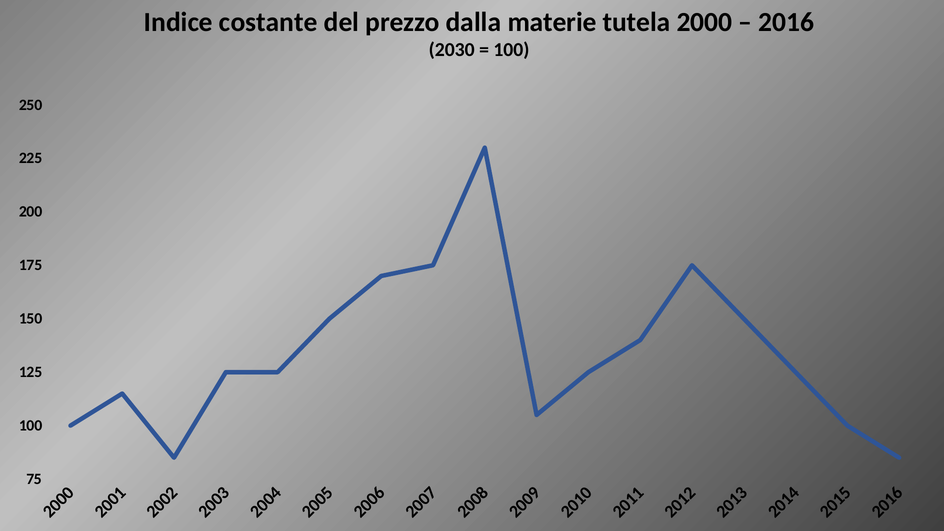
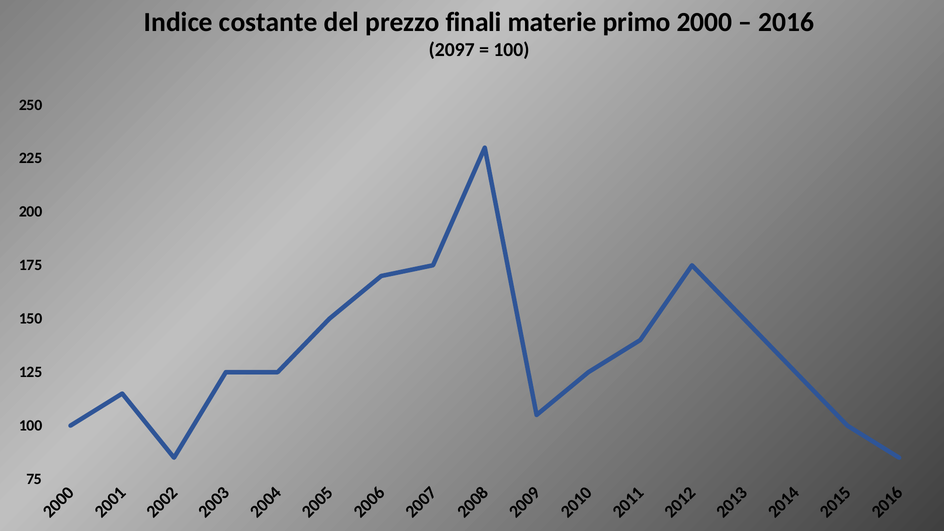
dalla: dalla -> finali
tutela: tutela -> primo
2030: 2030 -> 2097
